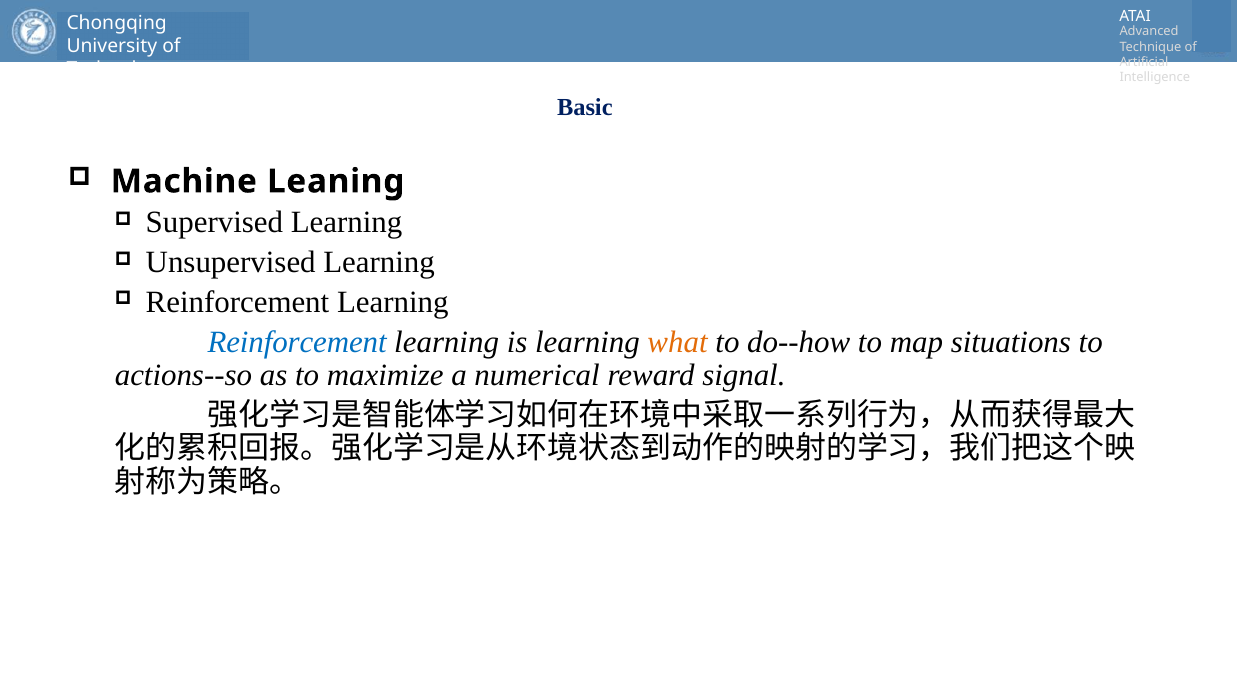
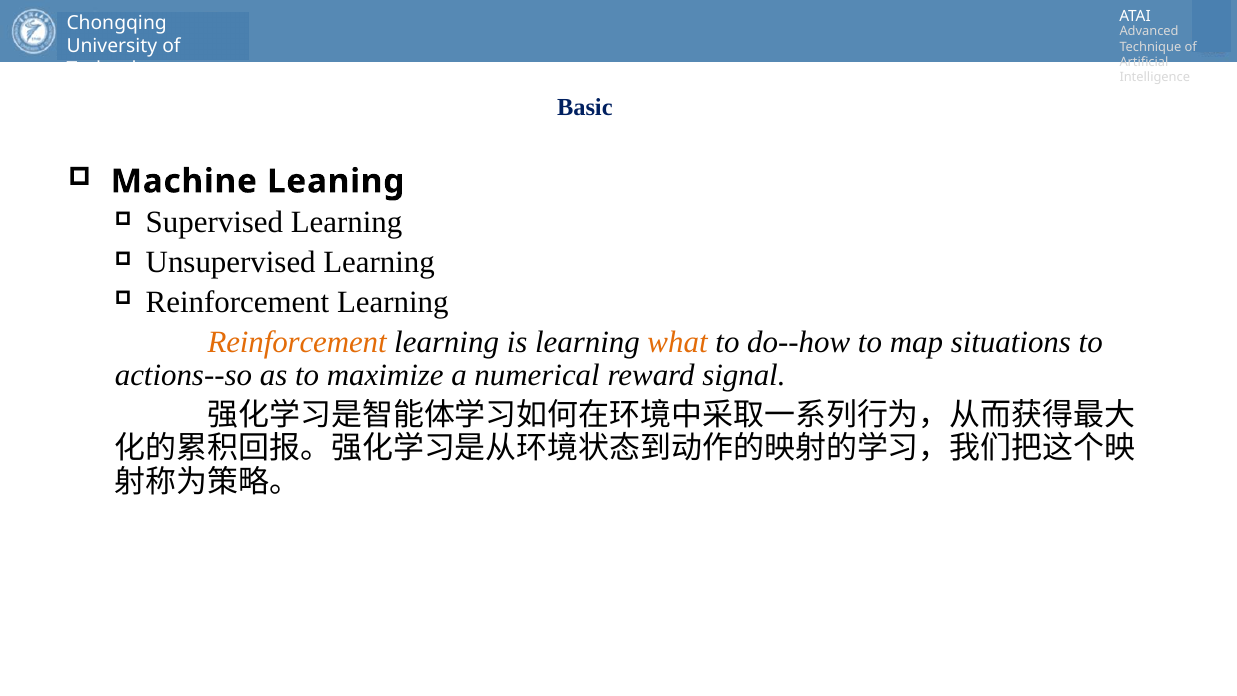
Reinforcement at (297, 342) colour: blue -> orange
